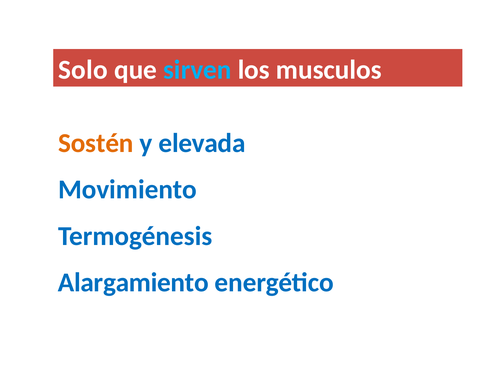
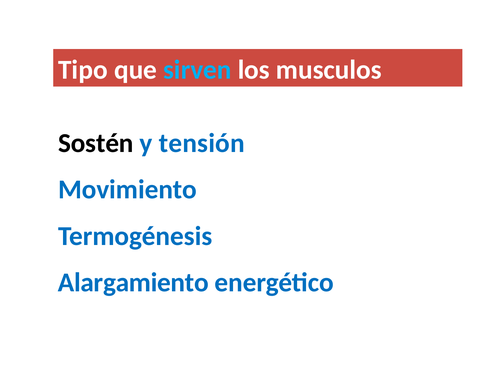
Solo: Solo -> Tipo
Sostén colour: orange -> black
elevada: elevada -> tensión
